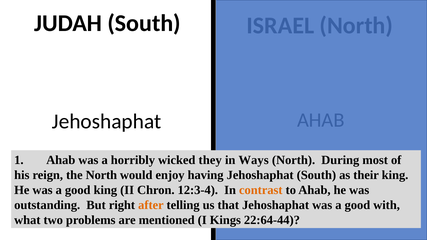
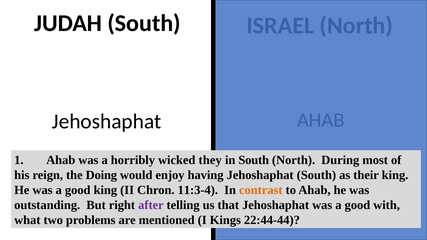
in Ways: Ways -> South
the North: North -> Doing
12:3-4: 12:3-4 -> 11:3-4
after colour: orange -> purple
22:64-44: 22:64-44 -> 22:44-44
